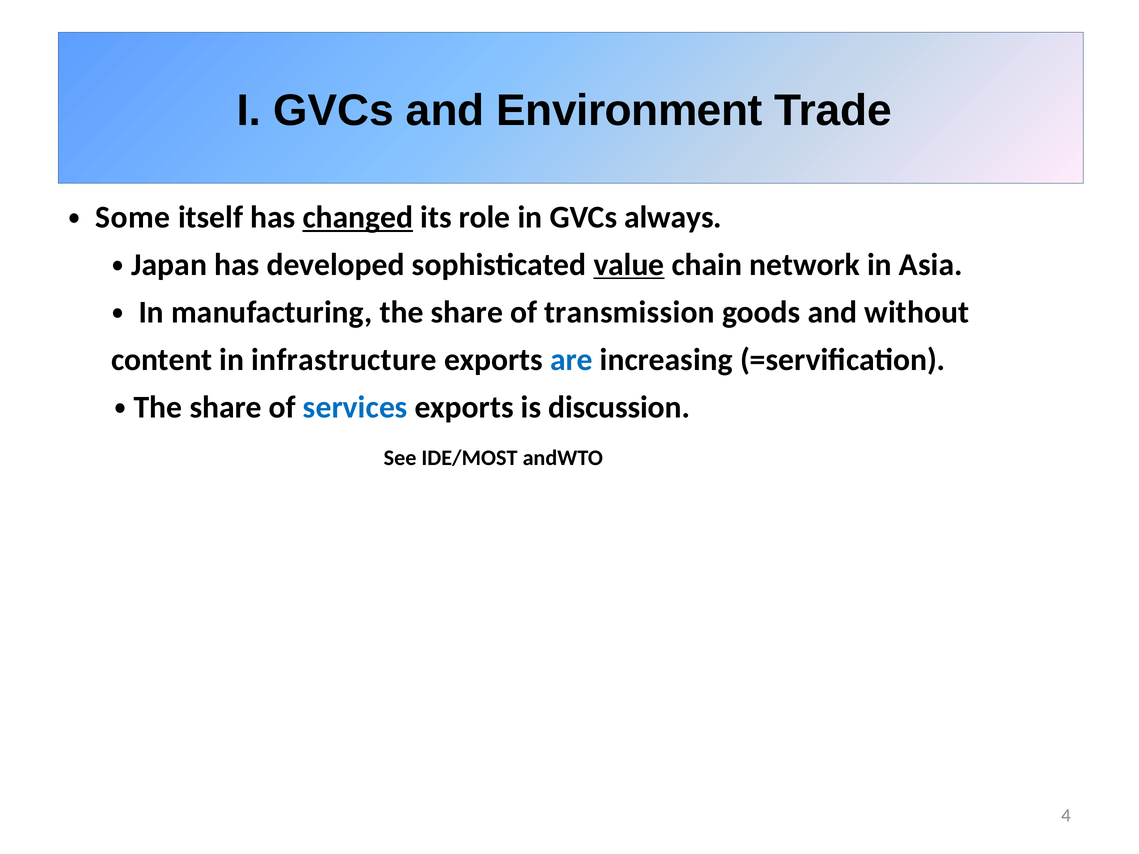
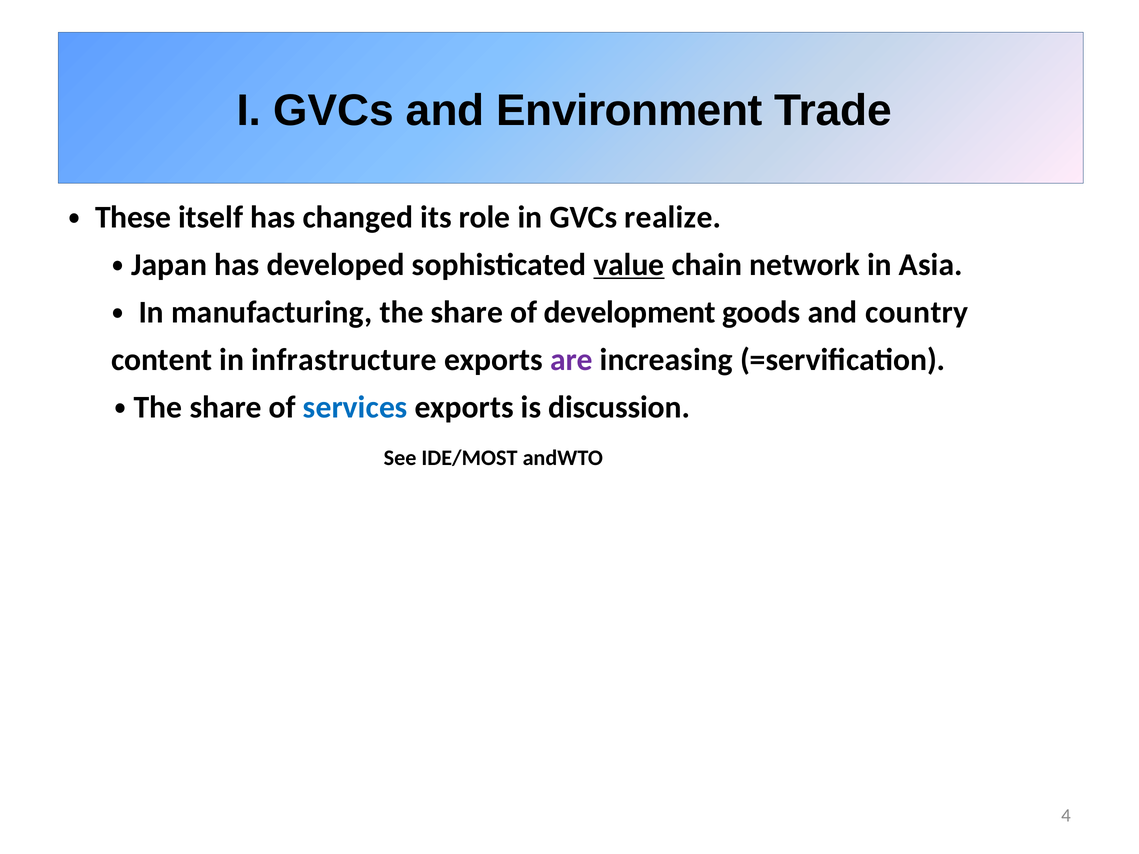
Some: Some -> These
changed underline: present -> none
always: always -> realize
transmission: transmission -> development
without: without -> country
are colour: blue -> purple
